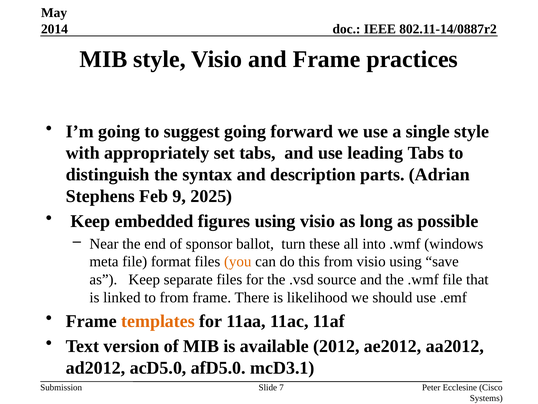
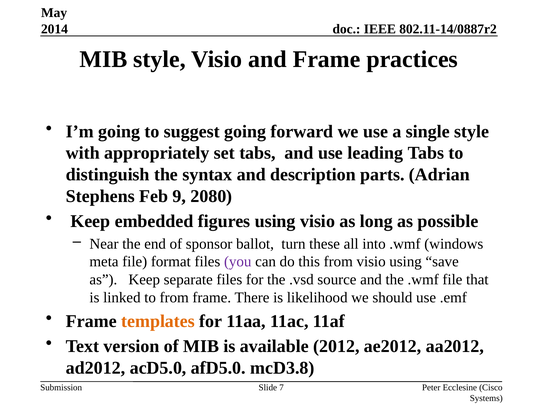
2025: 2025 -> 2080
you colour: orange -> purple
mcD3.1: mcD3.1 -> mcD3.8
